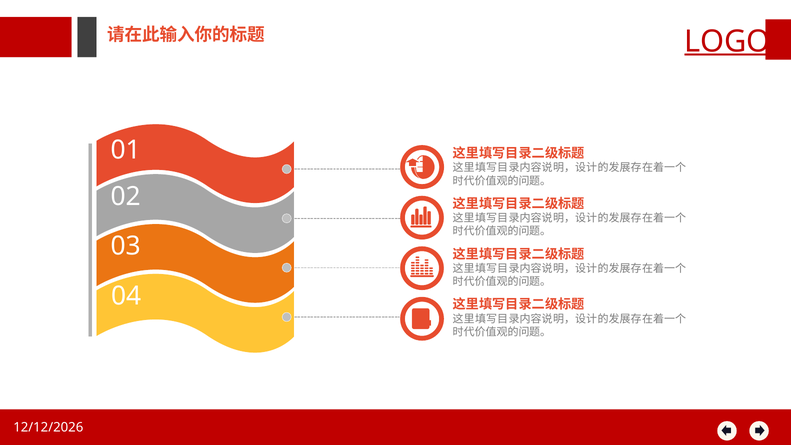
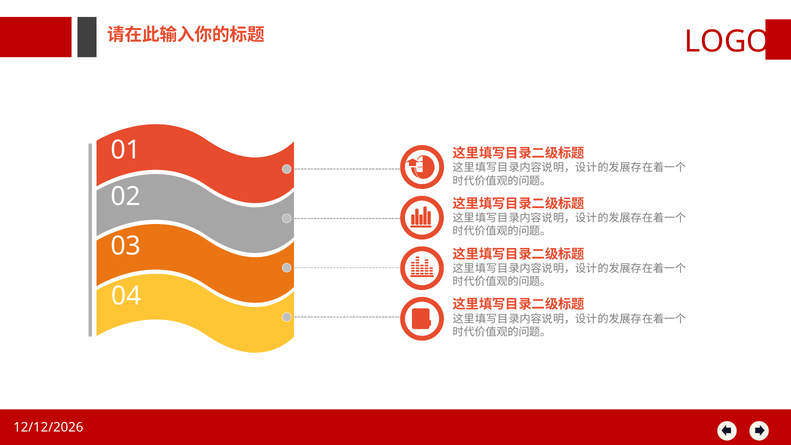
LOGO underline: present -> none
